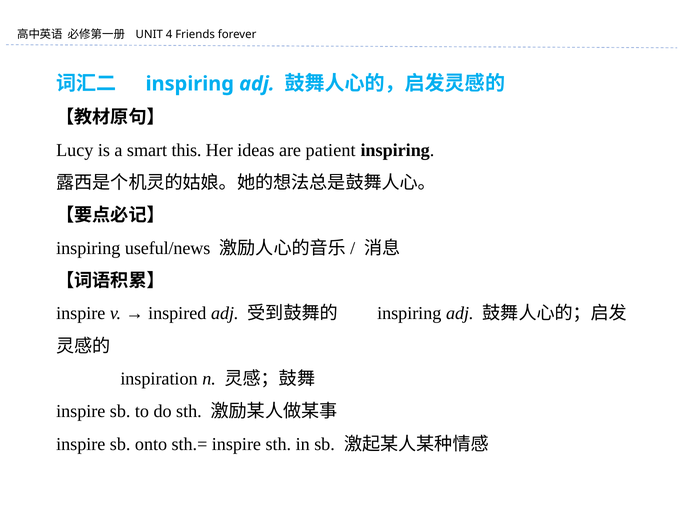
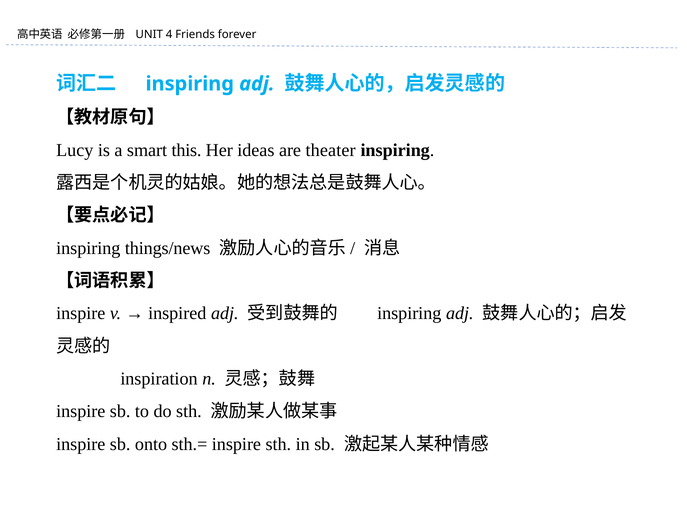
patient: patient -> theater
useful/news: useful/news -> things/news
